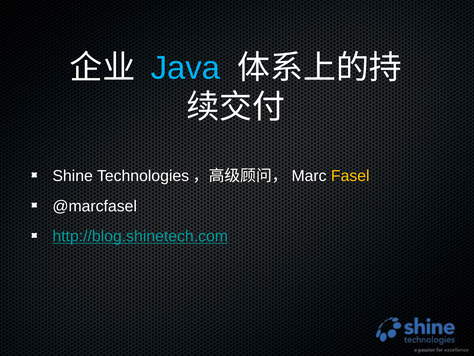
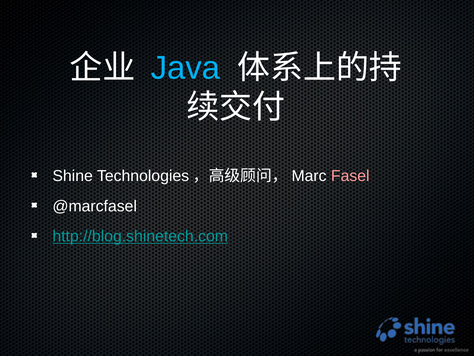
Fasel colour: yellow -> pink
